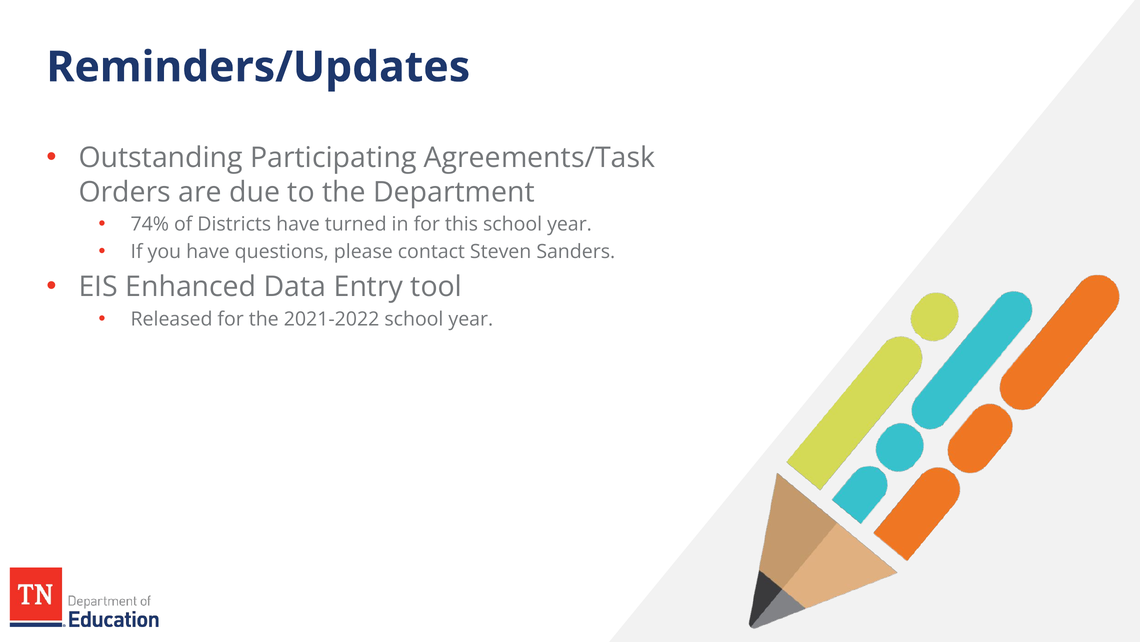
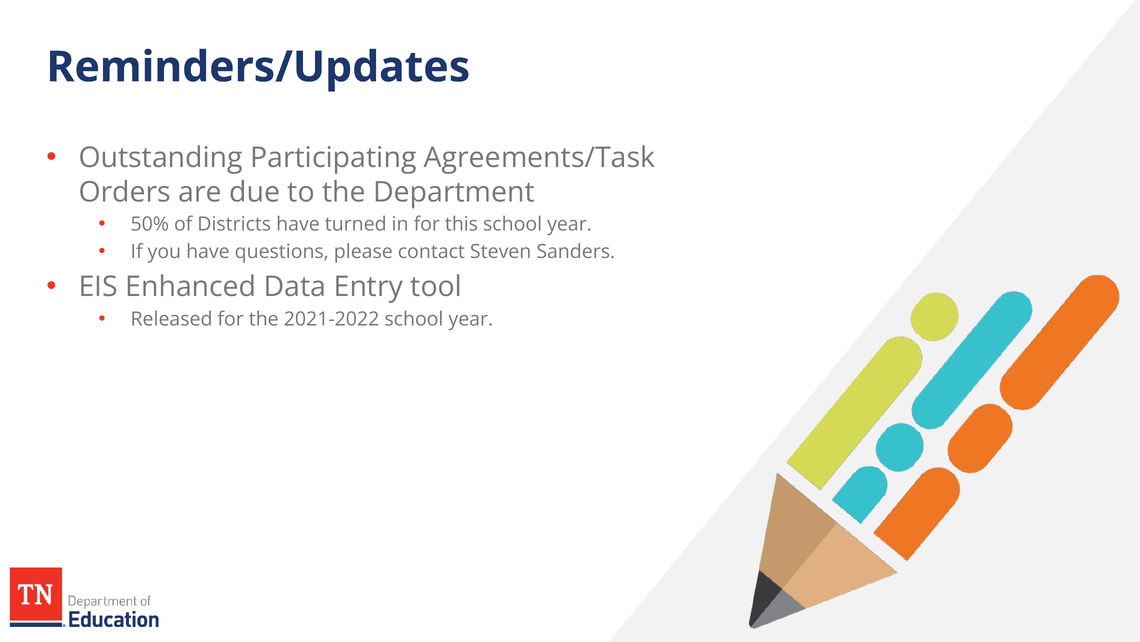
74%: 74% -> 50%
